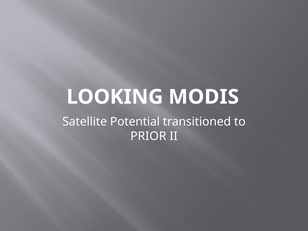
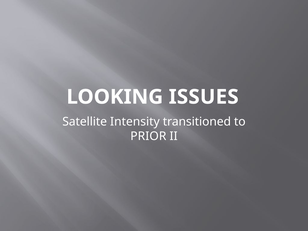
MODIS: MODIS -> ISSUES
Potential: Potential -> Intensity
